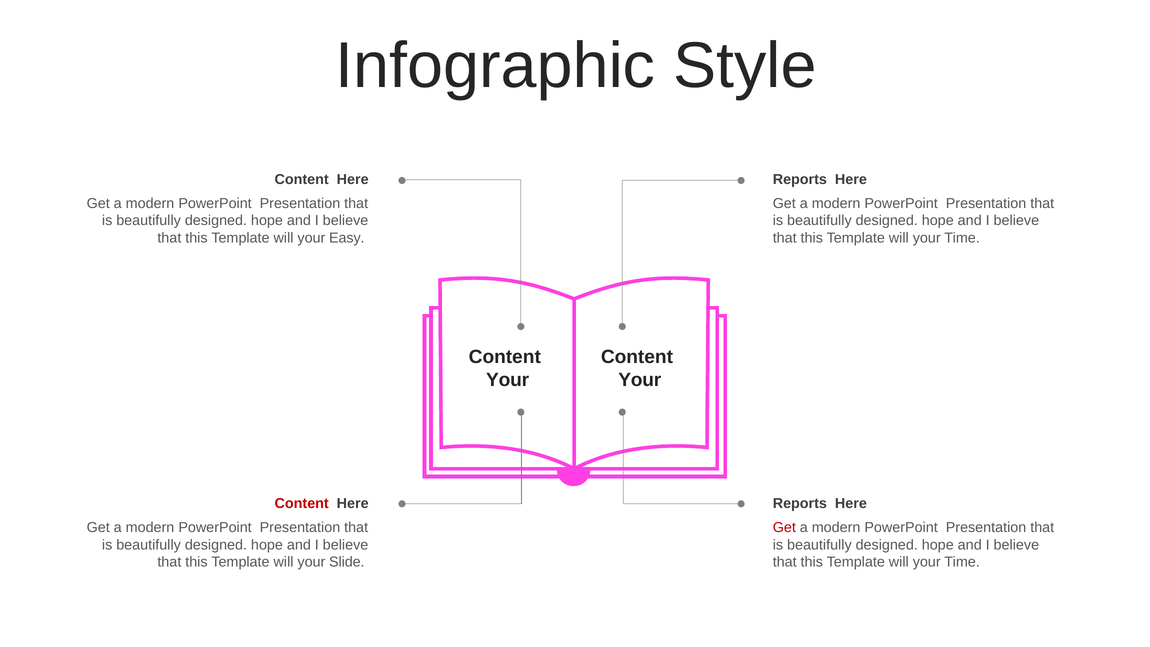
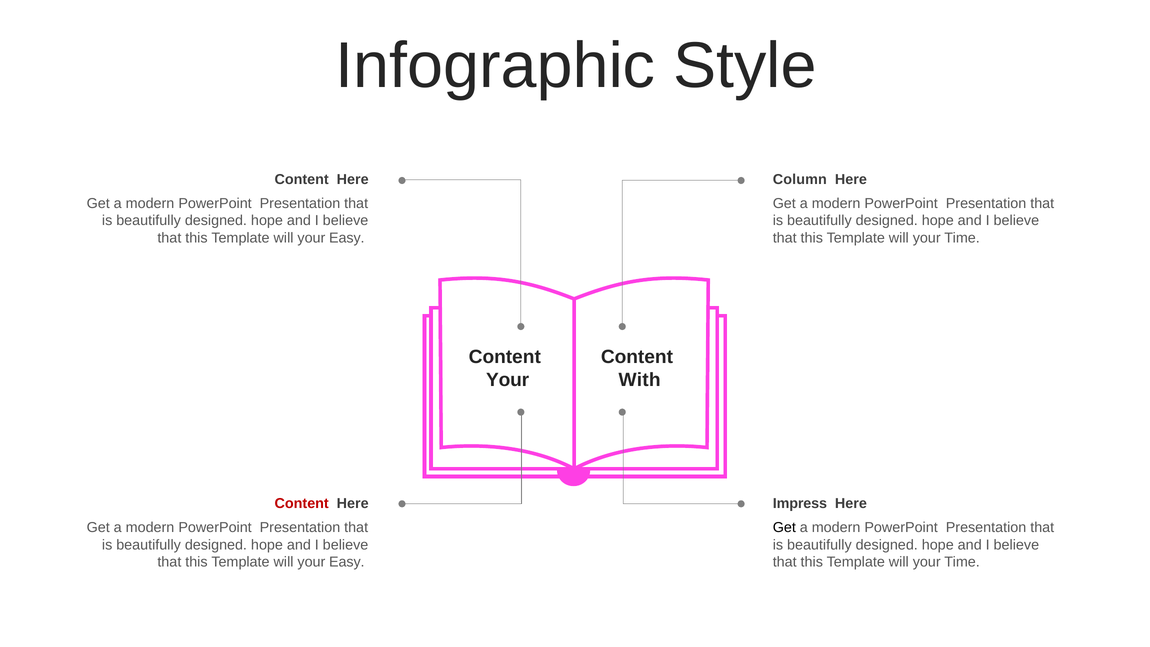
Reports at (800, 180): Reports -> Column
Your at (640, 380): Your -> With
Reports at (800, 504): Reports -> Impress
Get at (784, 527) colour: red -> black
Slide at (347, 562): Slide -> Easy
